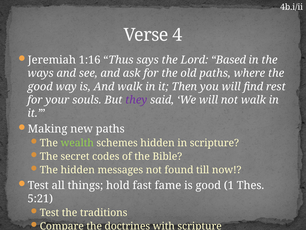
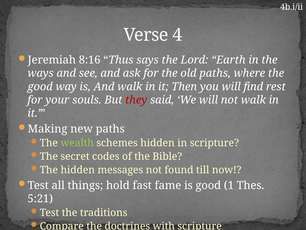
1:16: 1:16 -> 8:16
Based: Based -> Earth
they colour: purple -> red
